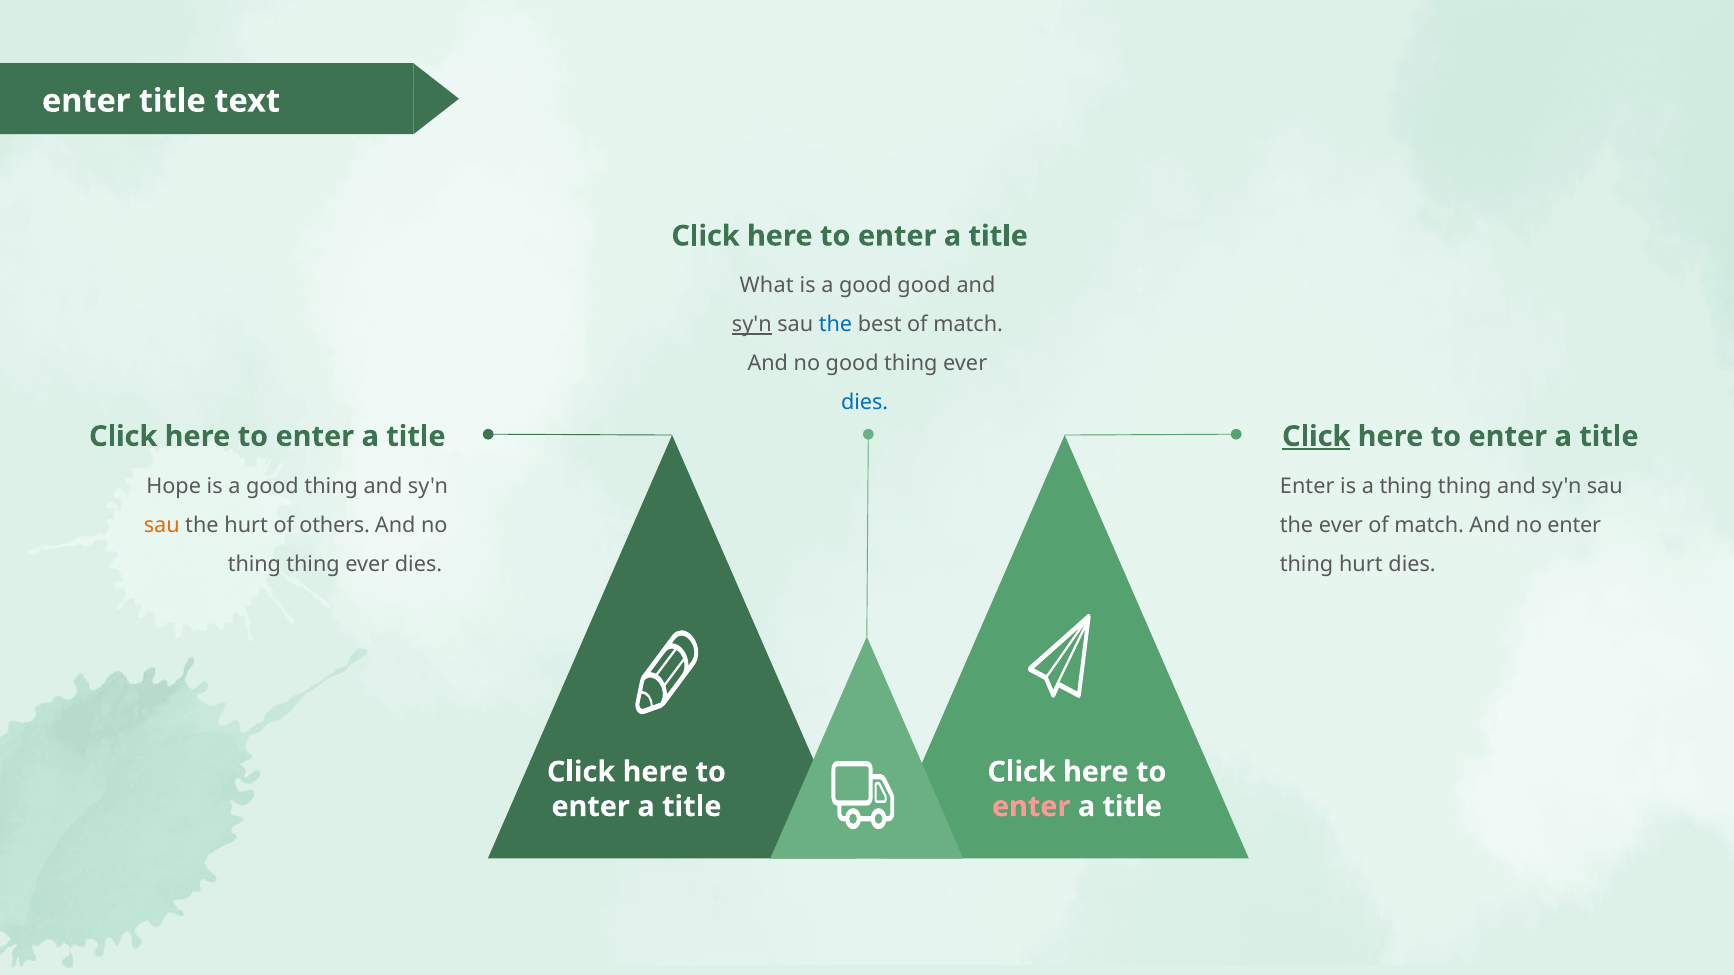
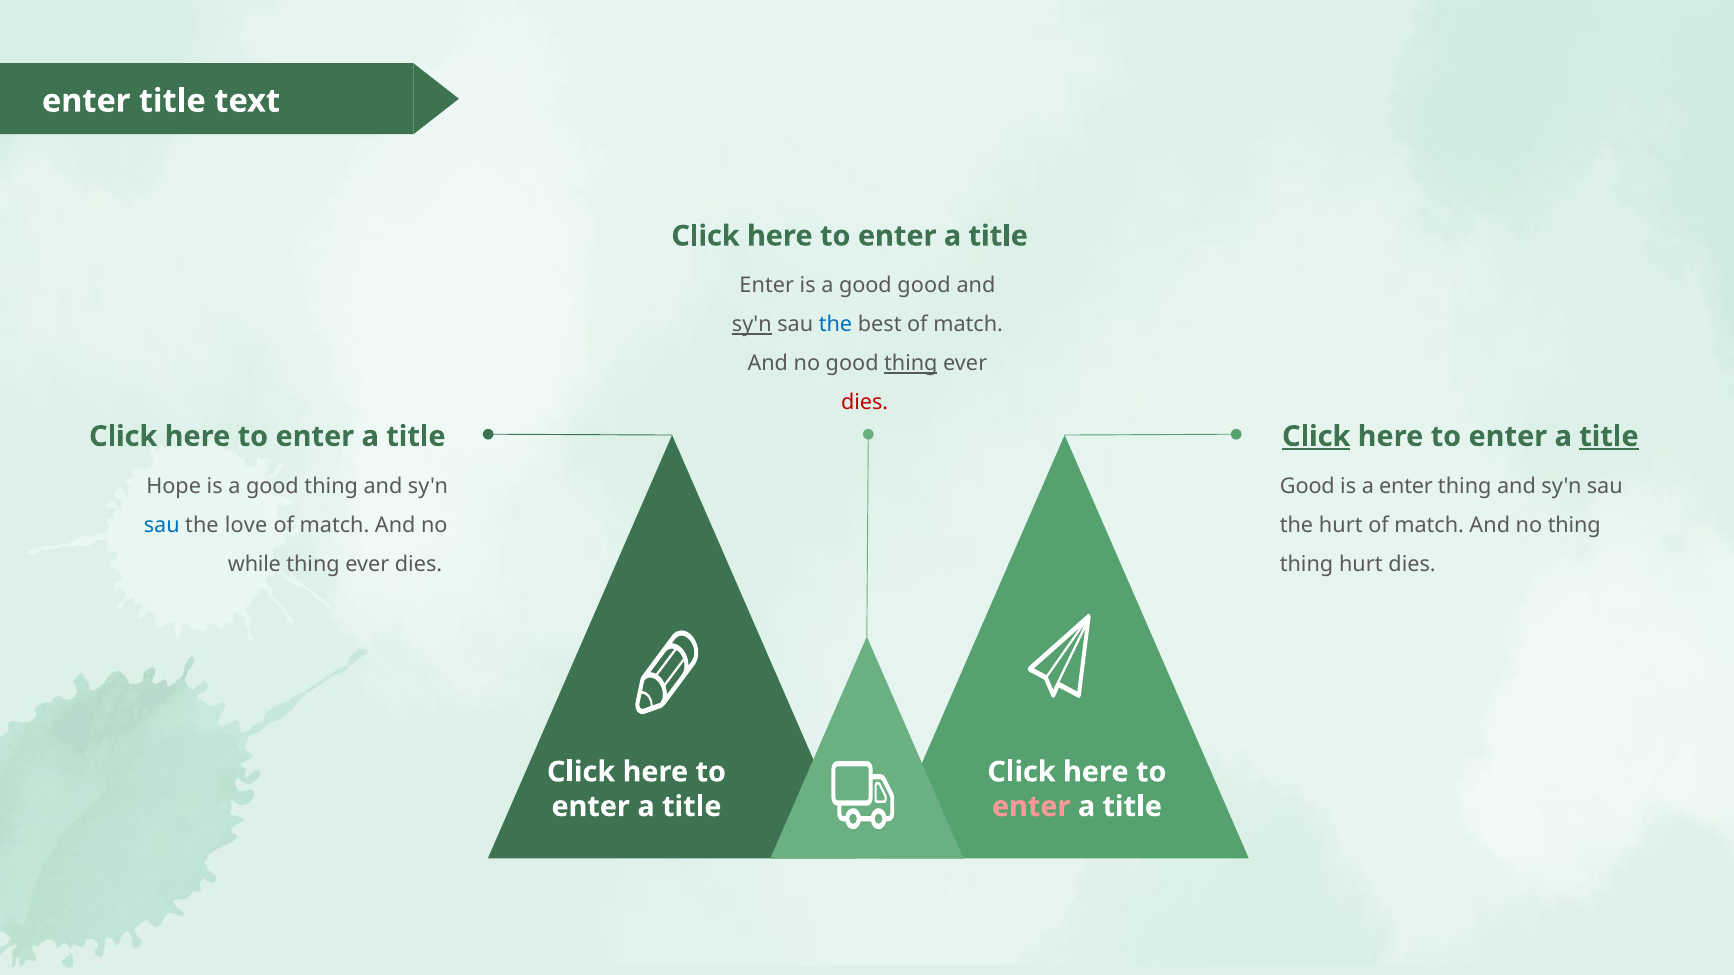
What at (767, 286): What -> Enter
thing at (911, 364) underline: none -> present
dies at (865, 403) colour: blue -> red
title at (1609, 437) underline: none -> present
Enter at (1307, 486): Enter -> Good
a thing: thing -> enter
sau at (162, 525) colour: orange -> blue
the hurt: hurt -> love
others at (335, 525): others -> match
the ever: ever -> hurt
no enter: enter -> thing
thing at (254, 564): thing -> while
